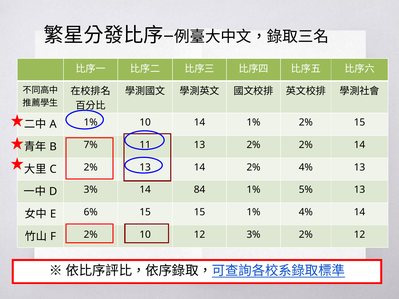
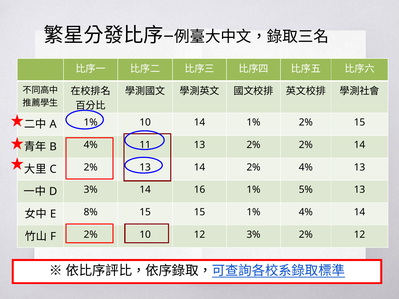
7% at (91, 145): 7% -> 4%
84: 84 -> 16
6%: 6% -> 8%
